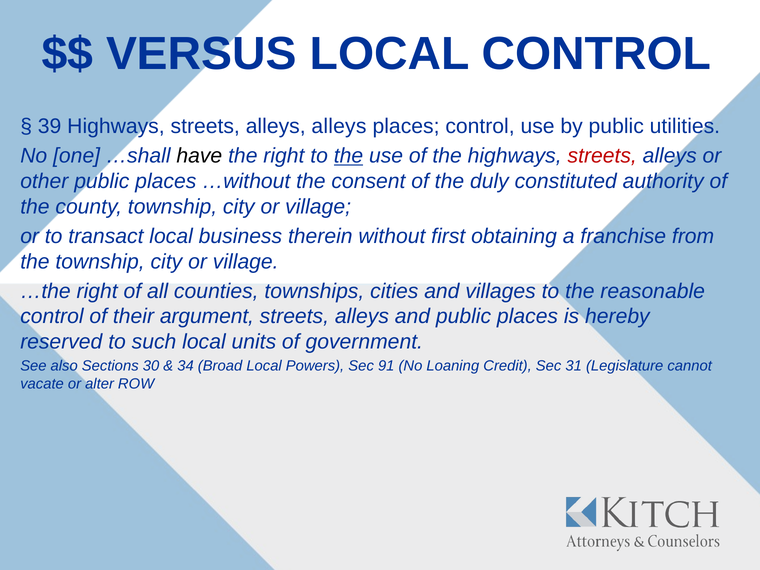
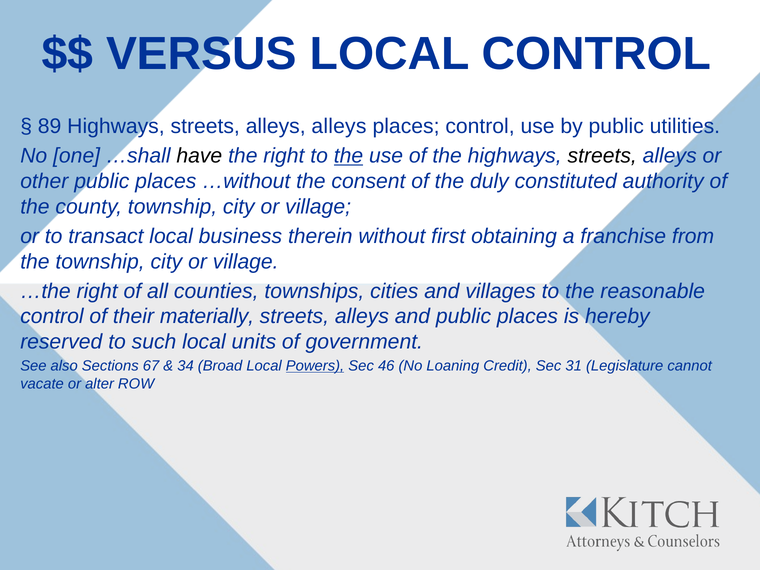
39: 39 -> 89
streets at (602, 156) colour: red -> black
argument: argument -> materially
30: 30 -> 67
Powers underline: none -> present
91: 91 -> 46
